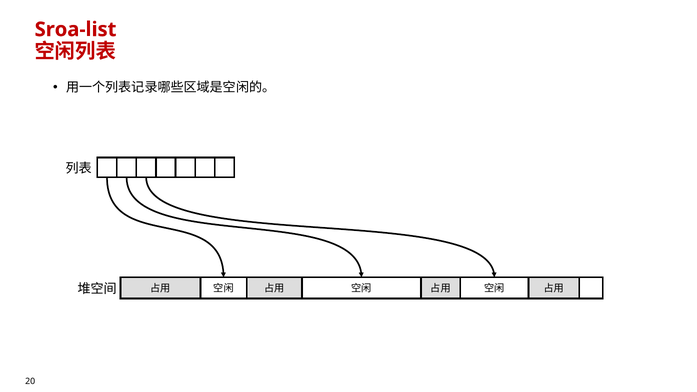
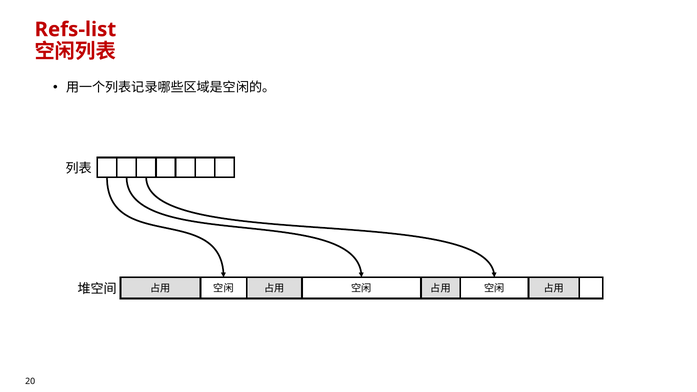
Sroa-list: Sroa-list -> Refs-list
